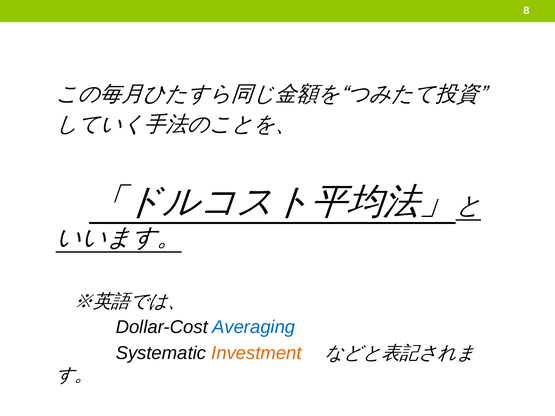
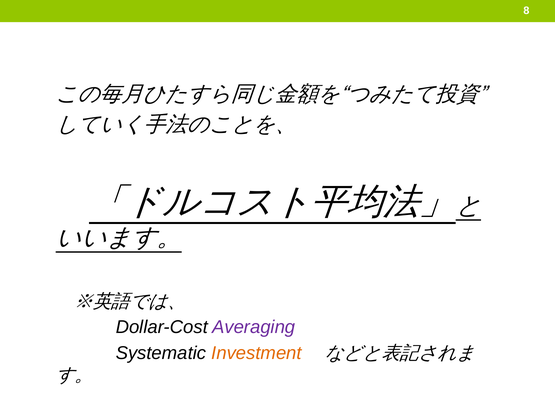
Averaging colour: blue -> purple
